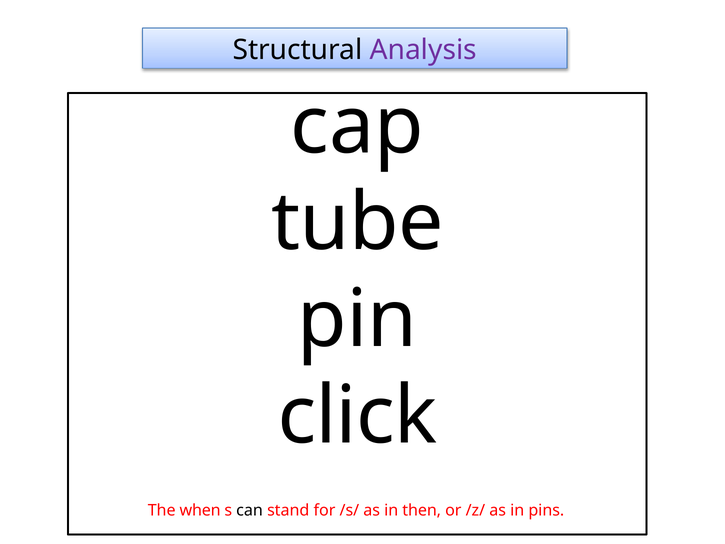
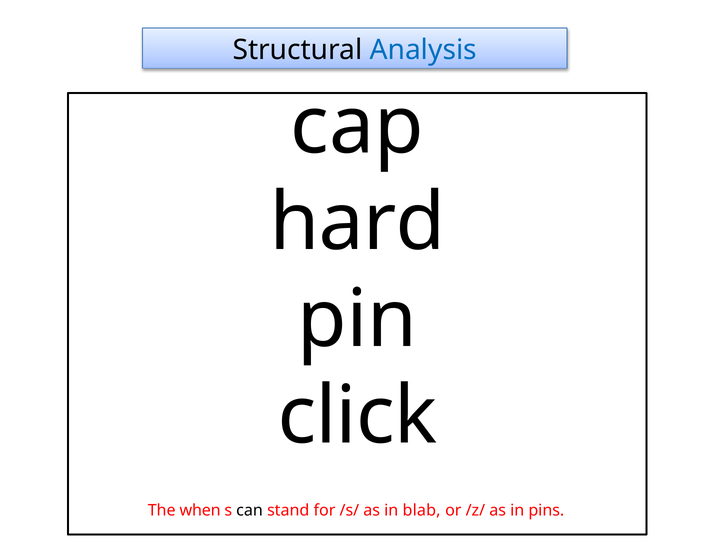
Analysis colour: purple -> blue
tube: tube -> hard
then: then -> blab
